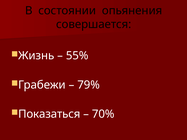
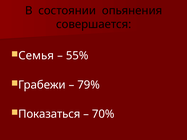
Жизнь: Жизнь -> Семья
